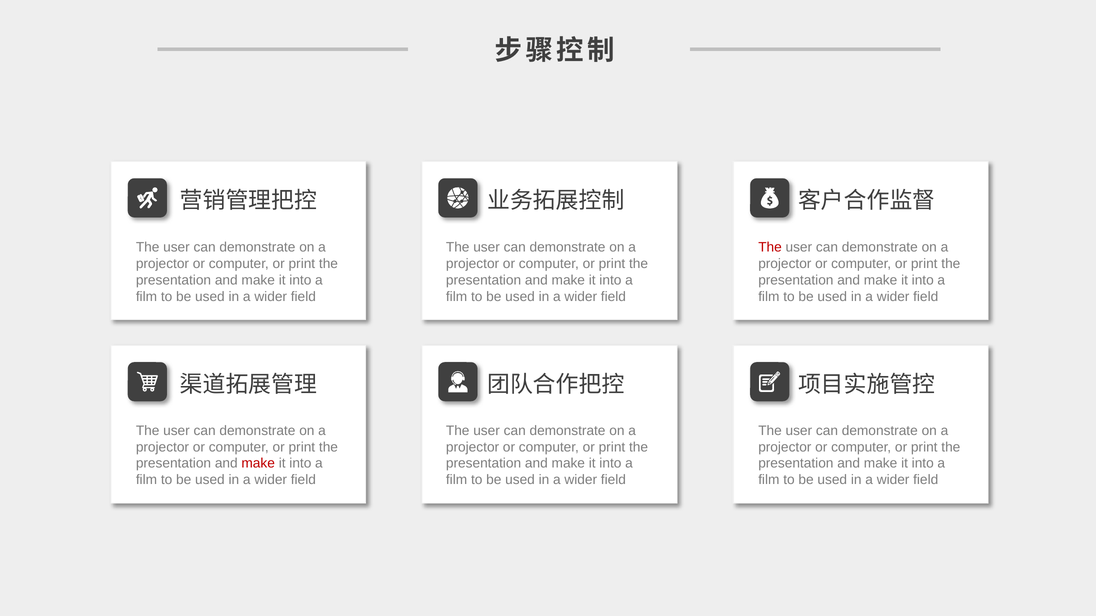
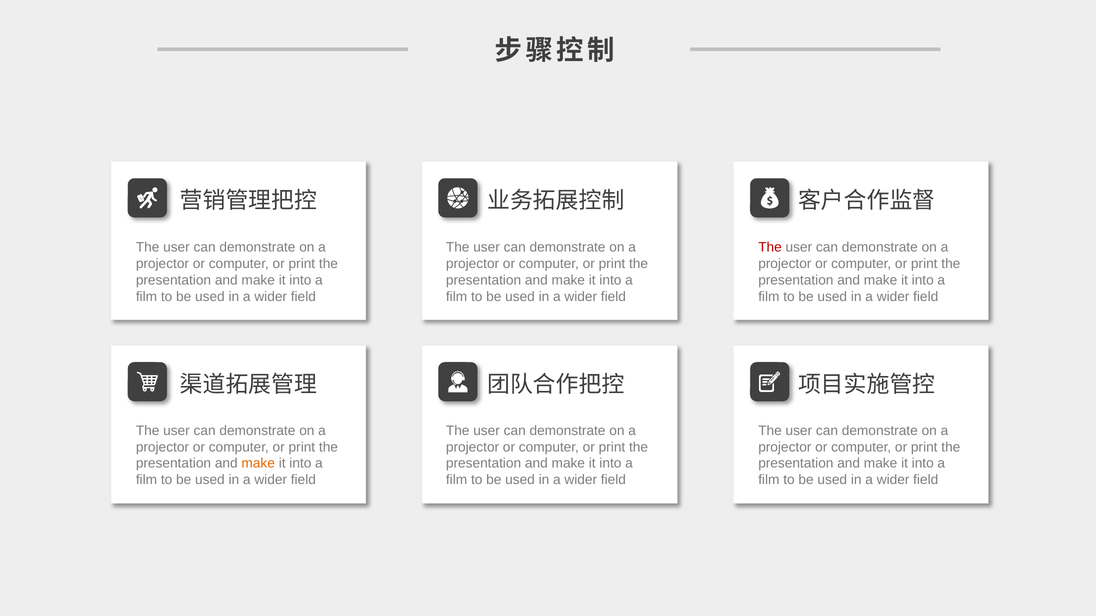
make at (258, 464) colour: red -> orange
